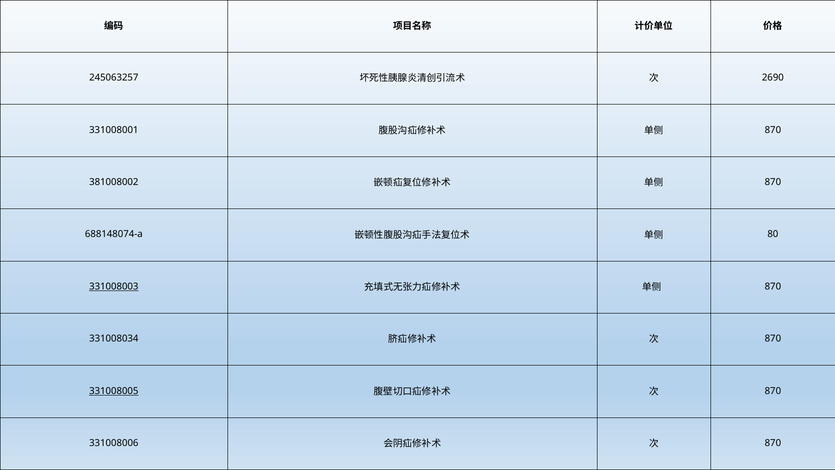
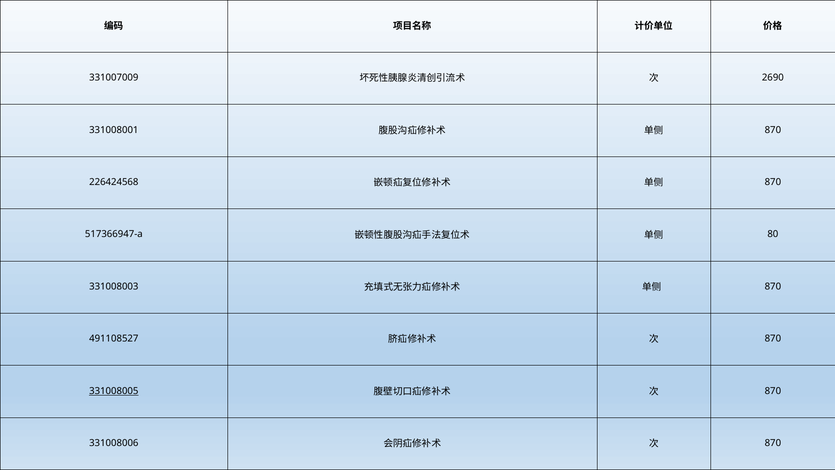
245063257: 245063257 -> 331007009
381008002: 381008002 -> 226424568
688148074-a: 688148074-a -> 517366947-a
331008003 underline: present -> none
331008034: 331008034 -> 491108527
